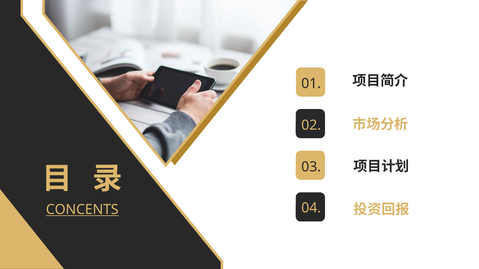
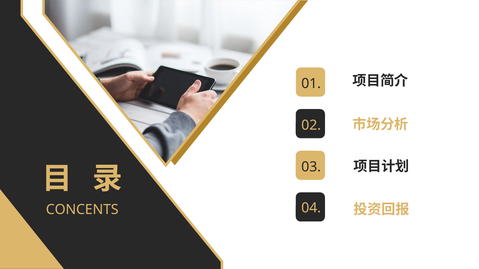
CONCENTS underline: present -> none
